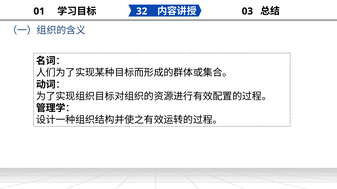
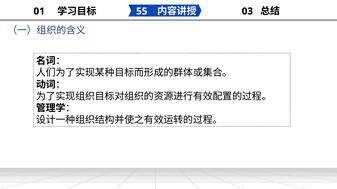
32: 32 -> 55
